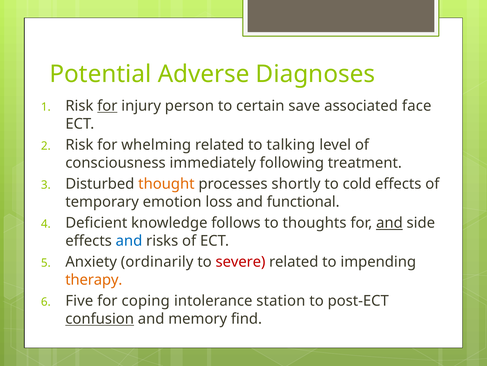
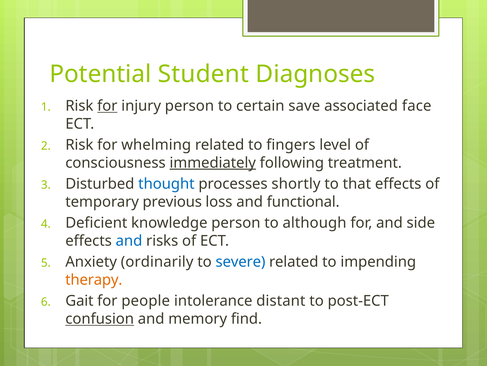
Adverse: Adverse -> Student
talking: talking -> fingers
immediately underline: none -> present
thought colour: orange -> blue
cold: cold -> that
emotion: emotion -> previous
knowledge follows: follows -> person
thoughts: thoughts -> although
and at (389, 223) underline: present -> none
severe colour: red -> blue
Five: Five -> Gait
coping: coping -> people
station: station -> distant
